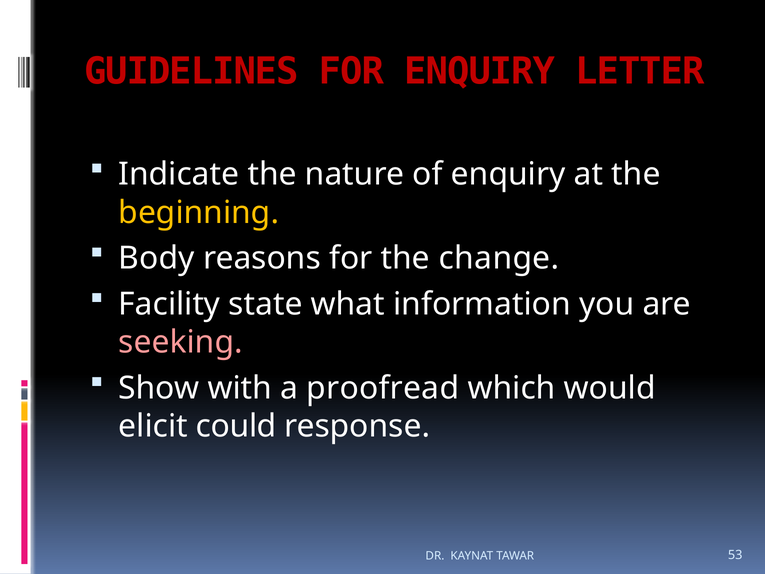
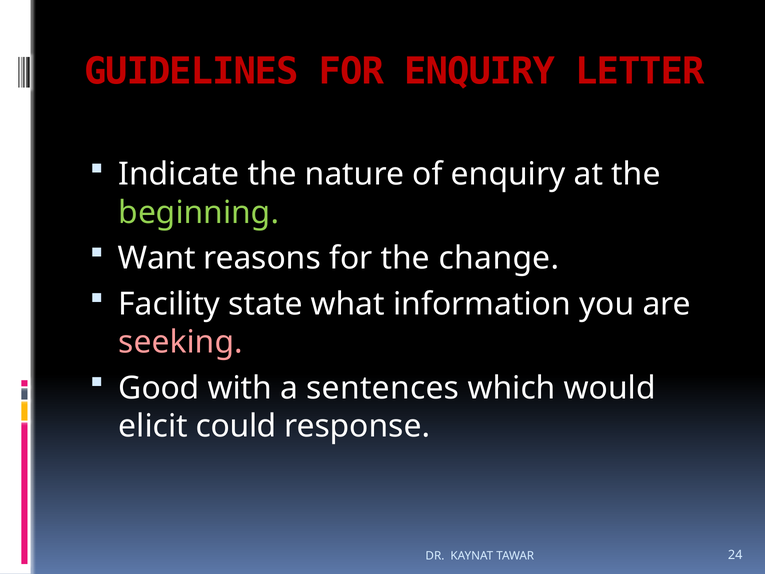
beginning colour: yellow -> light green
Body: Body -> Want
Show: Show -> Good
proofread: proofread -> sentences
53: 53 -> 24
